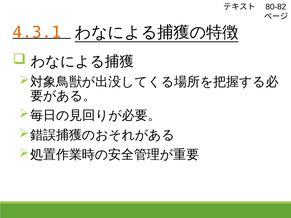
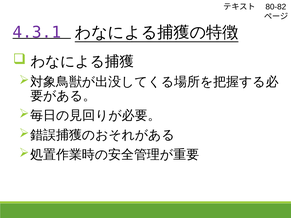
4.3.1 colour: orange -> purple
